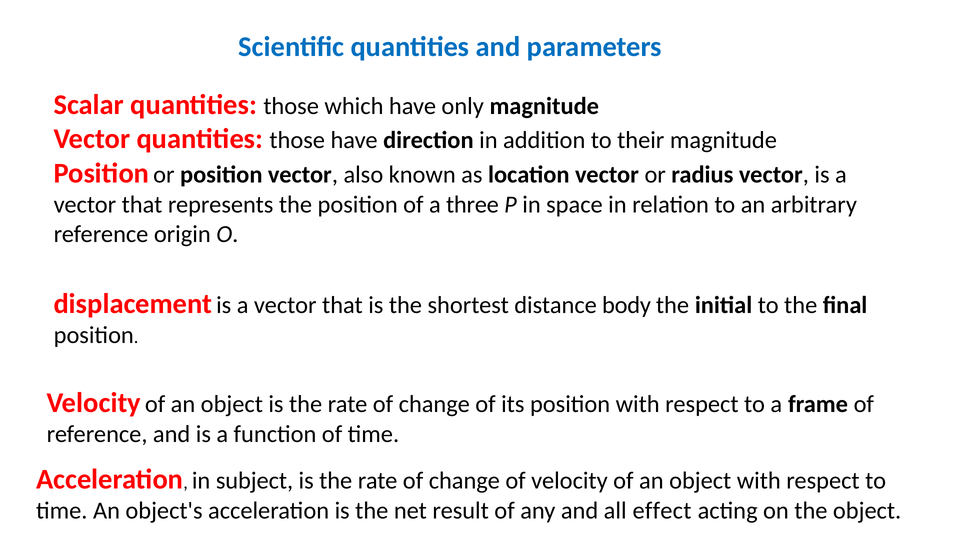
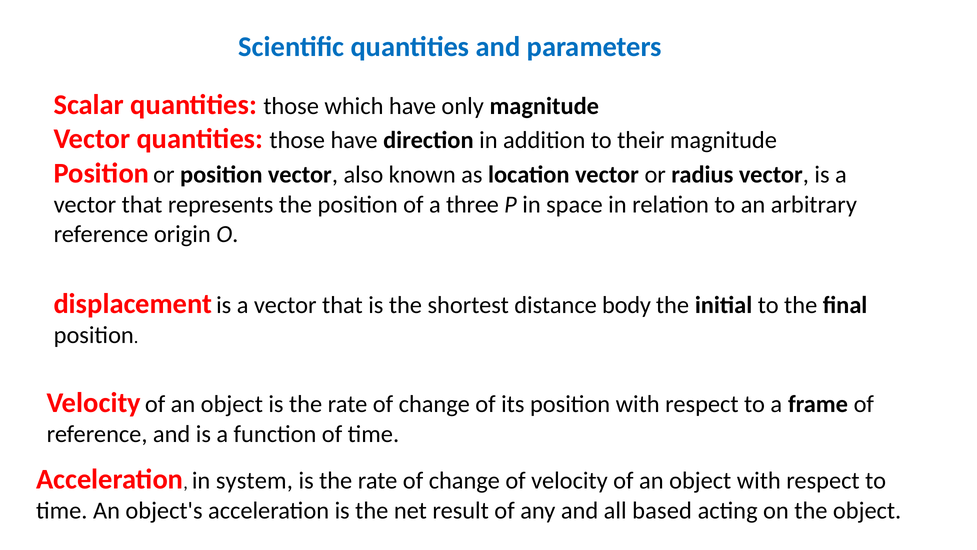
subject: subject -> system
effect: effect -> based
